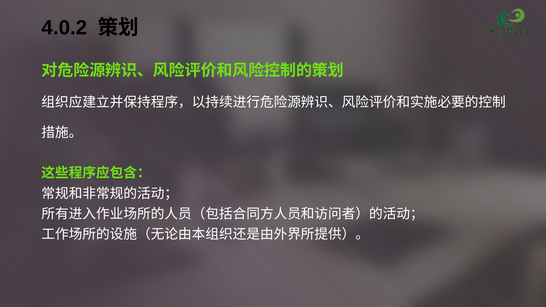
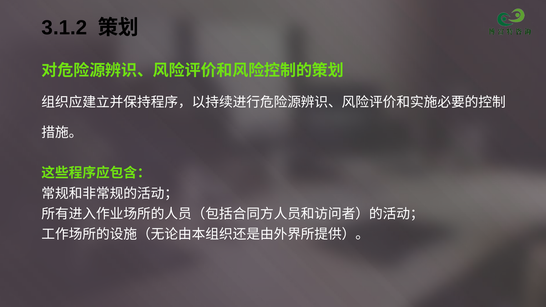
4.0.2: 4.0.2 -> 3.1.2
